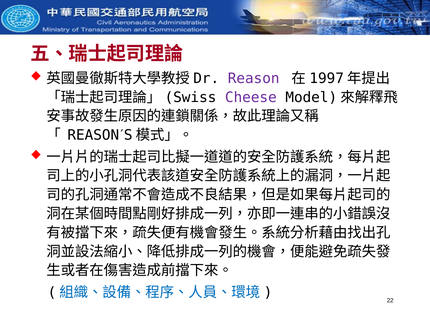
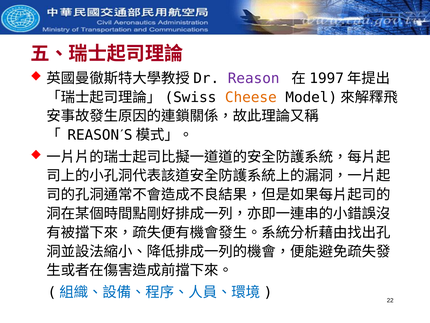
Cheese colour: purple -> orange
